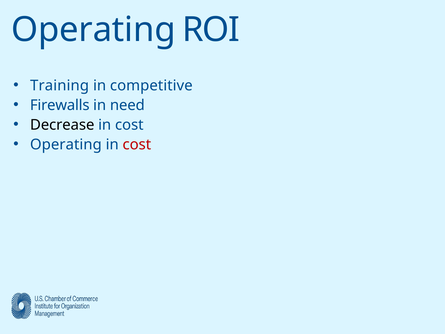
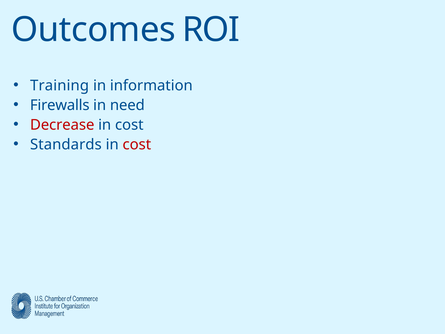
Operating at (93, 30): Operating -> Outcomes
competitive: competitive -> information
Decrease colour: black -> red
Operating at (66, 144): Operating -> Standards
